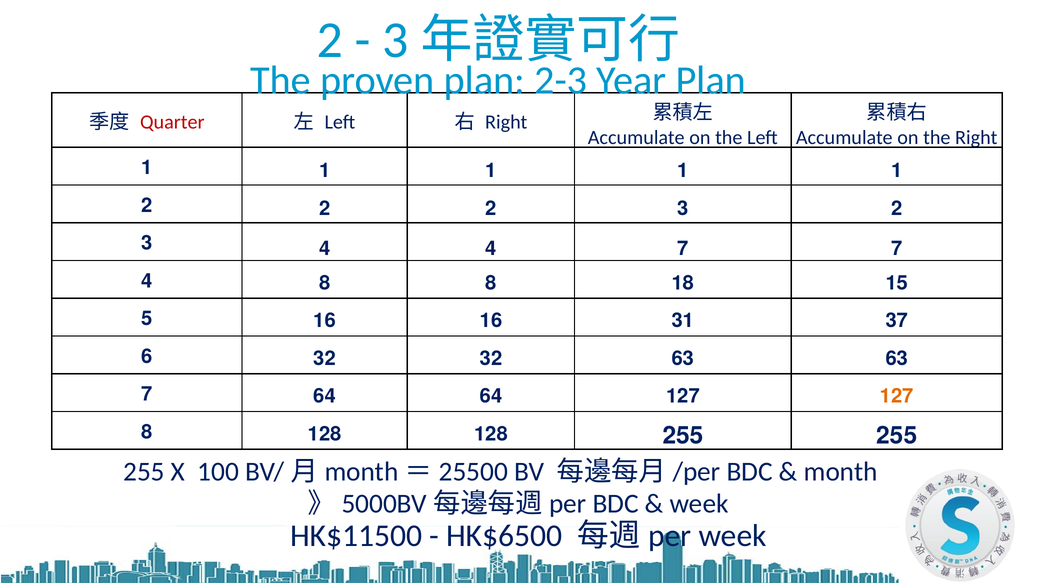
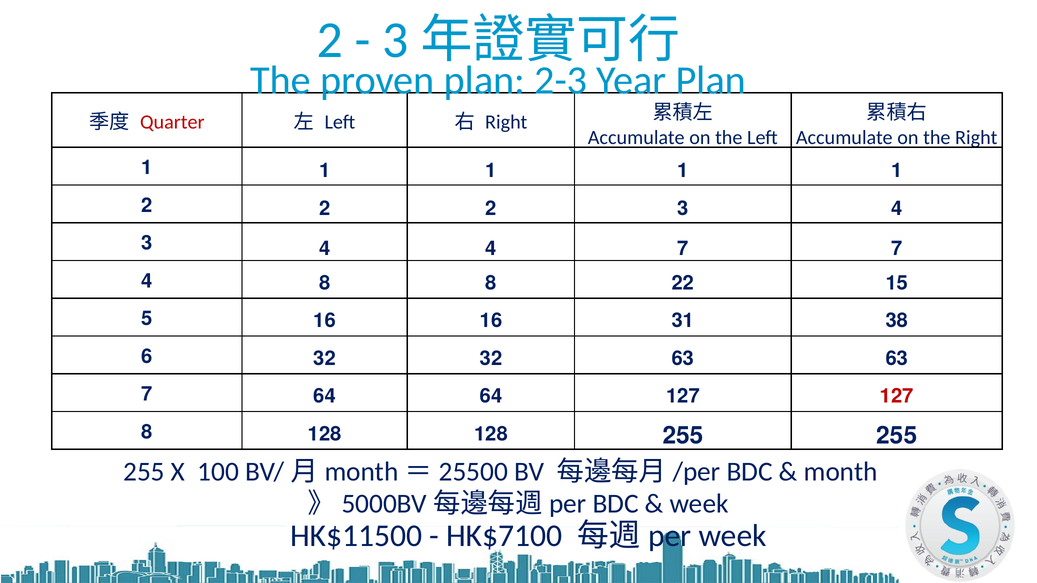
2 2 3 2: 2 -> 4
18: 18 -> 22
37: 37 -> 38
127 at (897, 396) colour: orange -> red
HK$6500: HK$6500 -> HK$7100
